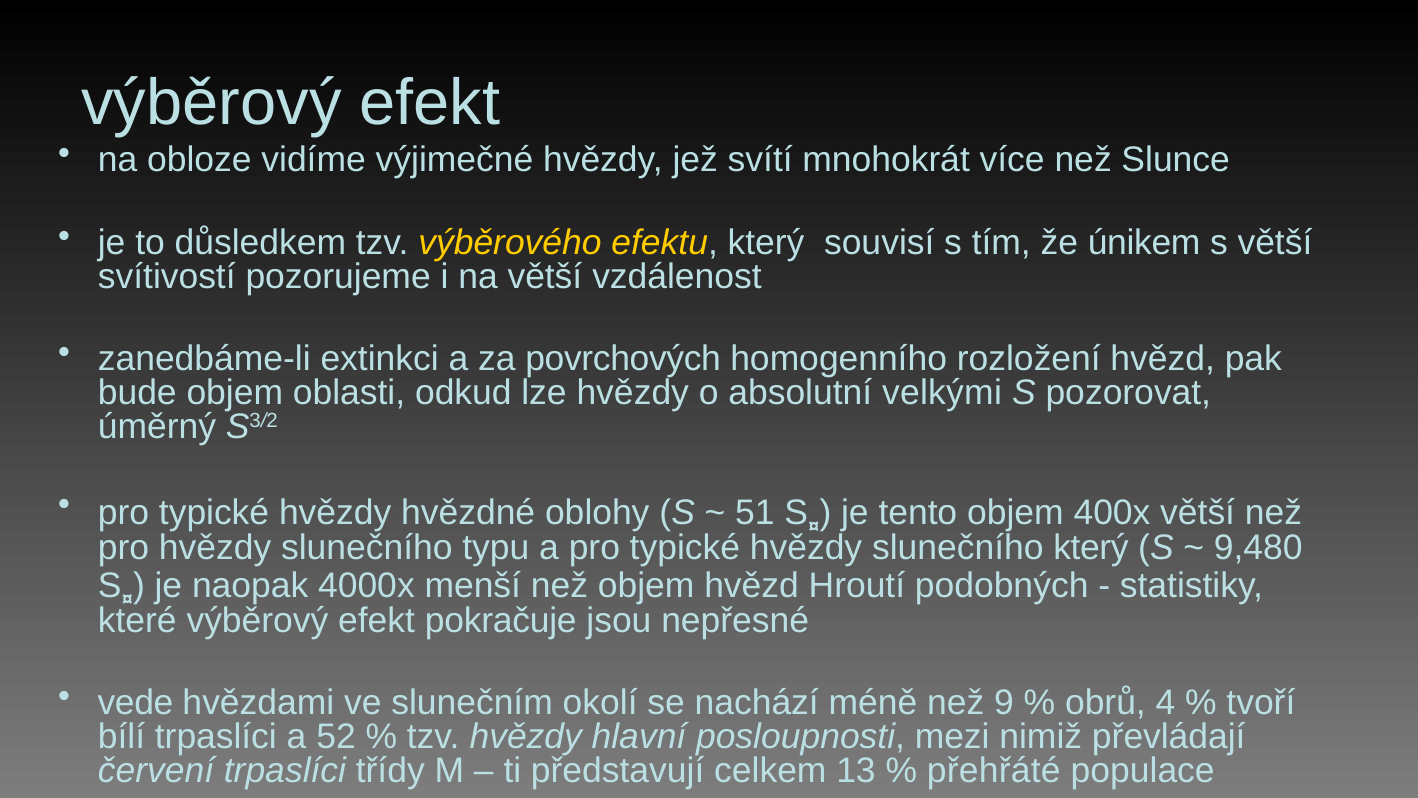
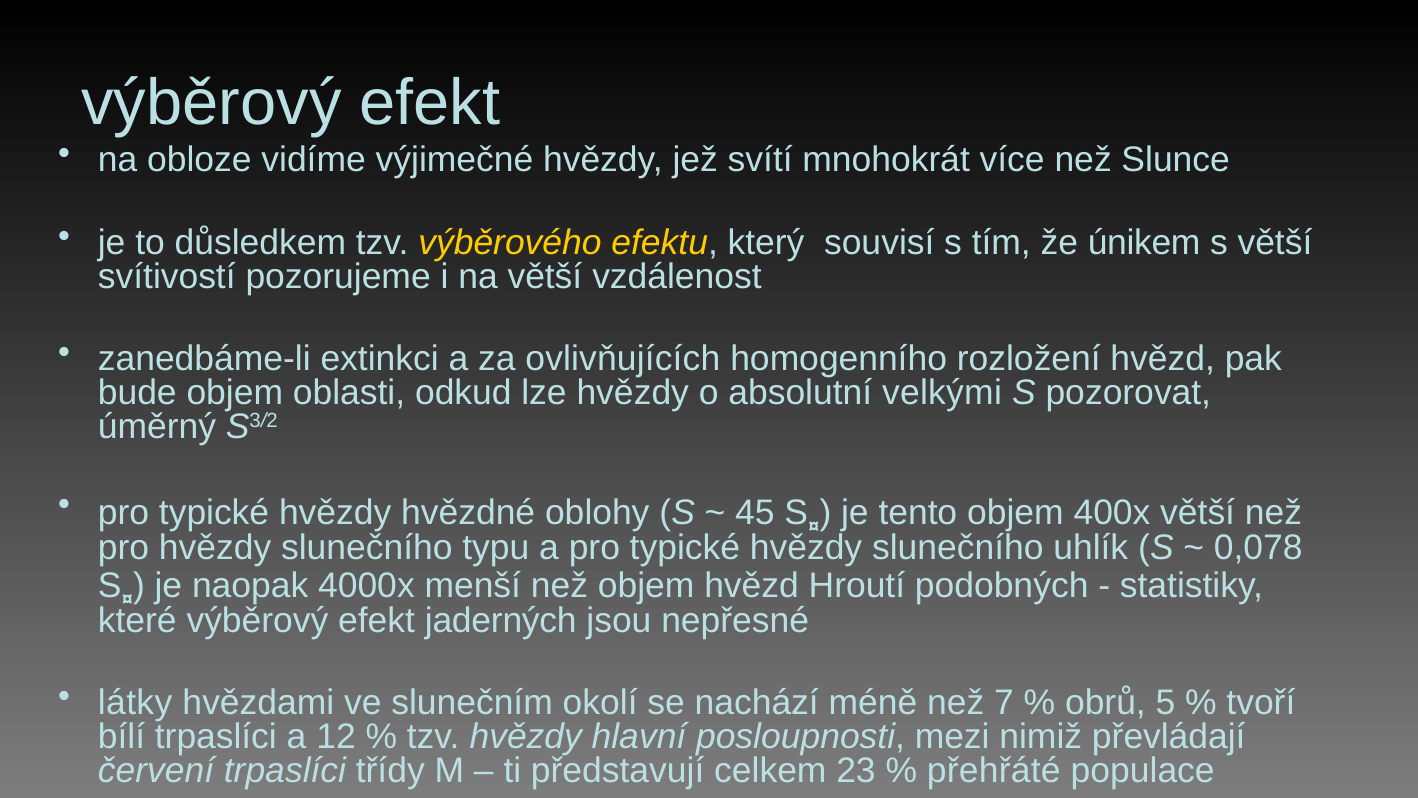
povrchových: povrchových -> ovlivňujících
51: 51 -> 45
slunečního který: který -> uhlík
9,480: 9,480 -> 0,078
pokračuje: pokračuje -> jaderných
vede: vede -> látky
9: 9 -> 7
4: 4 -> 5
52: 52 -> 12
13: 13 -> 23
